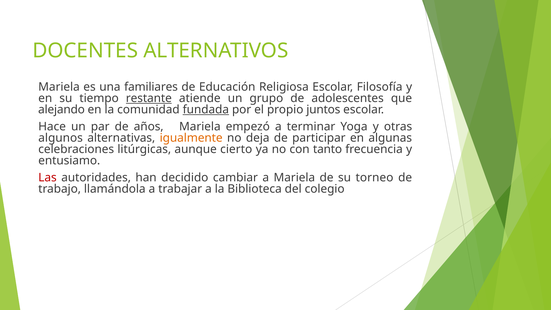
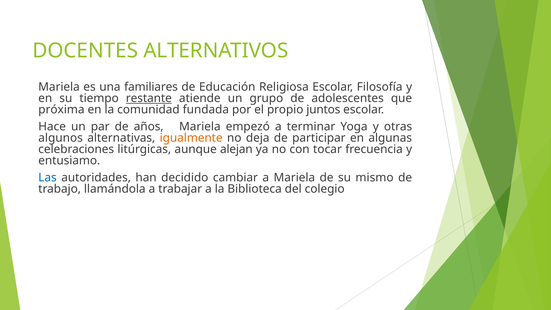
alejando: alejando -> próxima
fundada underline: present -> none
cierto: cierto -> alejan
tanto: tanto -> tocar
Las colour: red -> blue
torneo: torneo -> mismo
